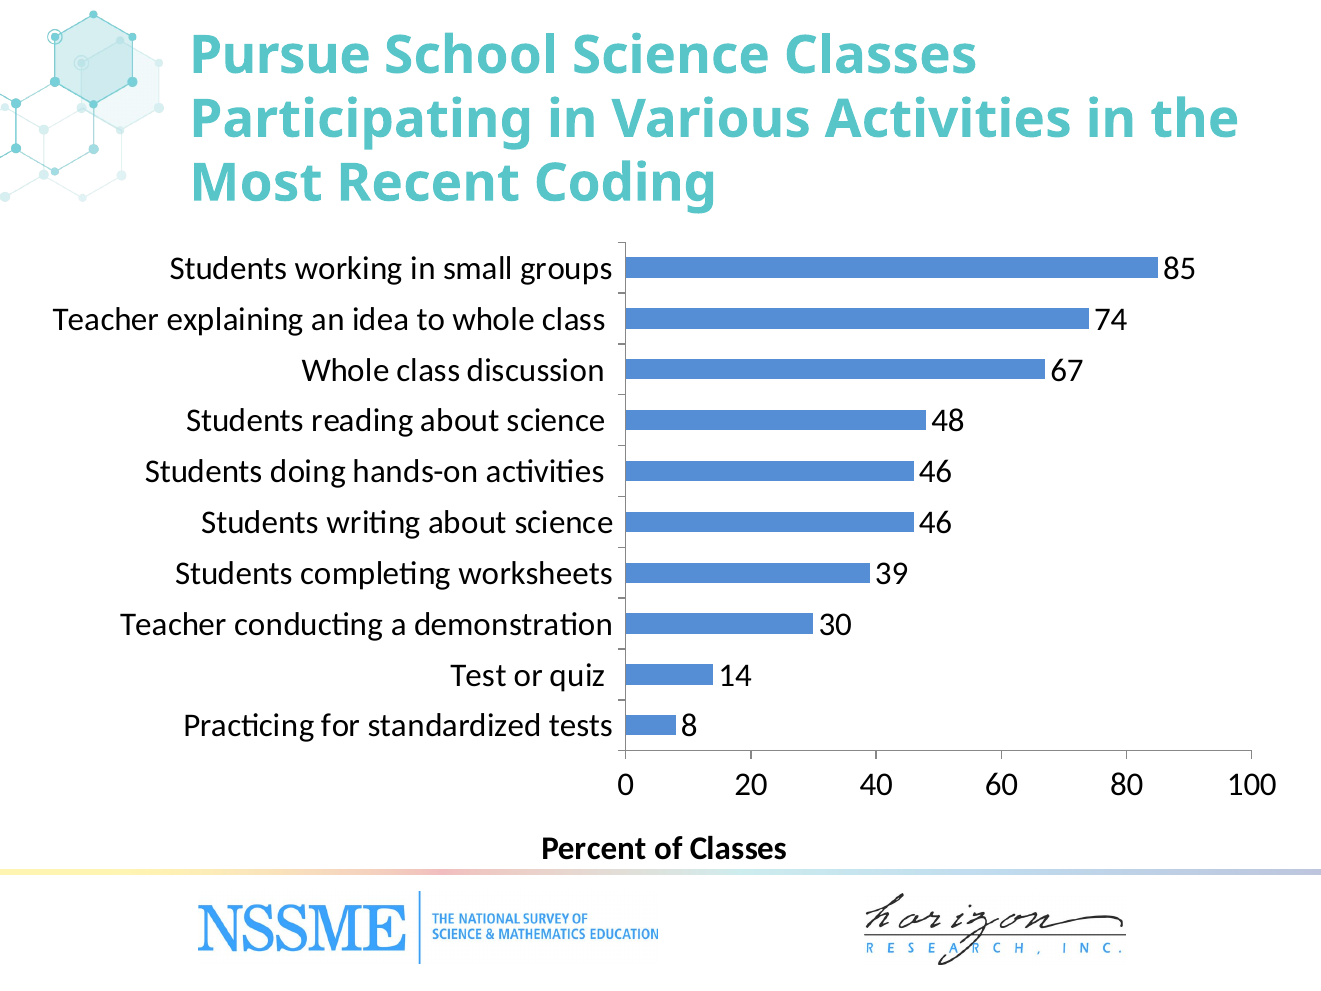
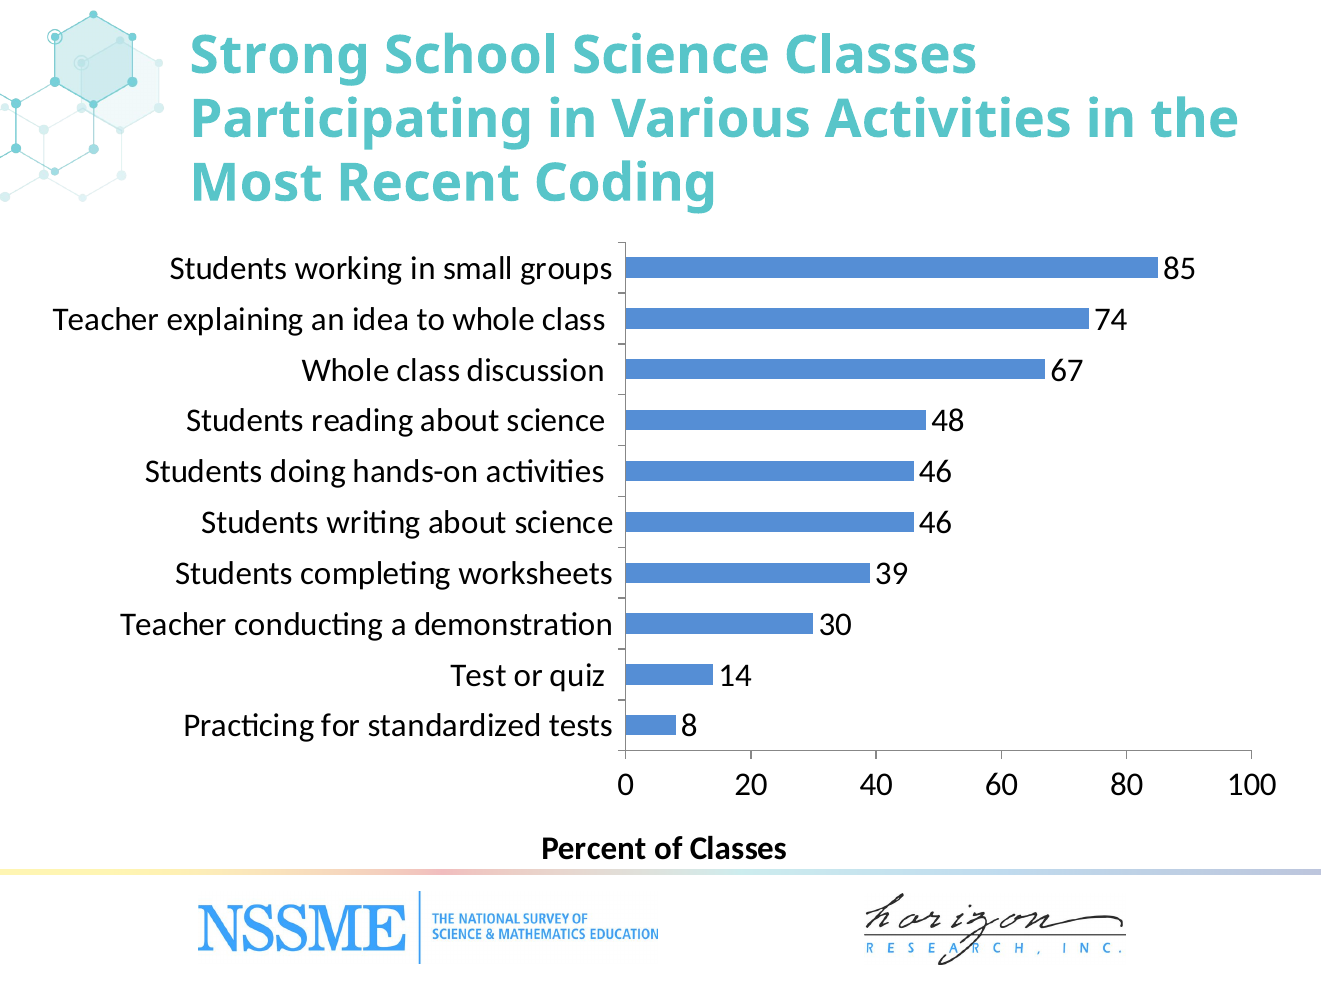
Pursue: Pursue -> Strong
